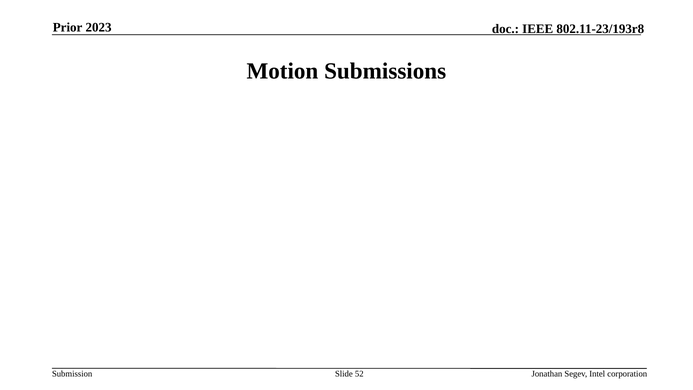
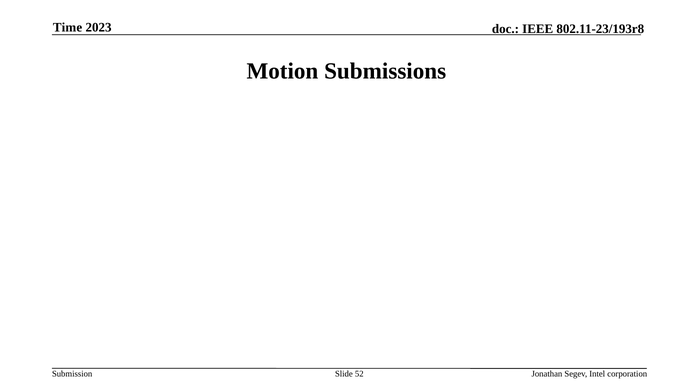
Prior: Prior -> Time
